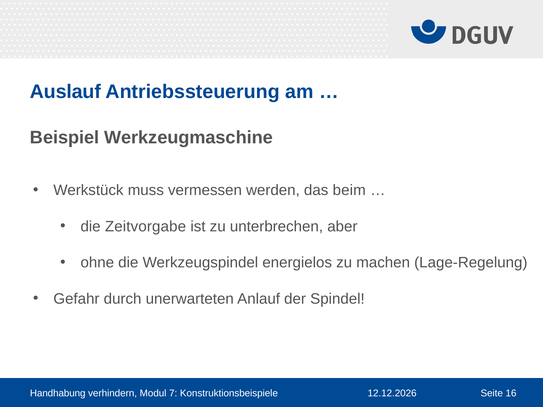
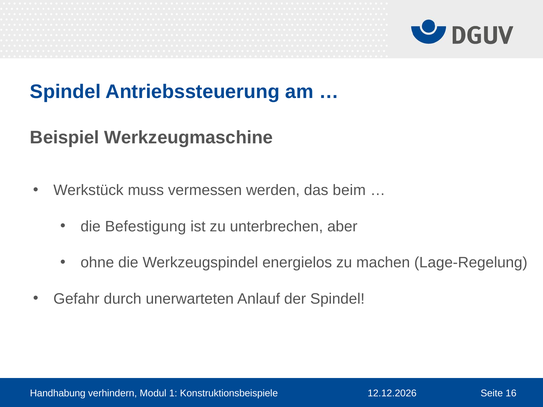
Auslauf at (65, 92): Auslauf -> Spindel
Zeitvorgabe: Zeitvorgabe -> Befestigung
7: 7 -> 1
